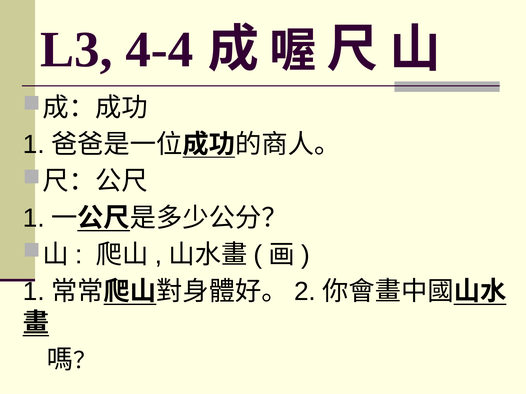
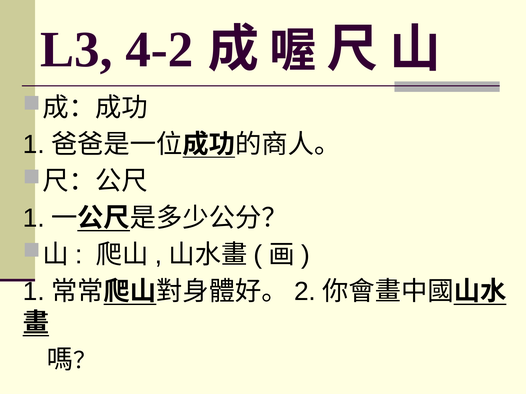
4-4: 4-4 -> 4-2
